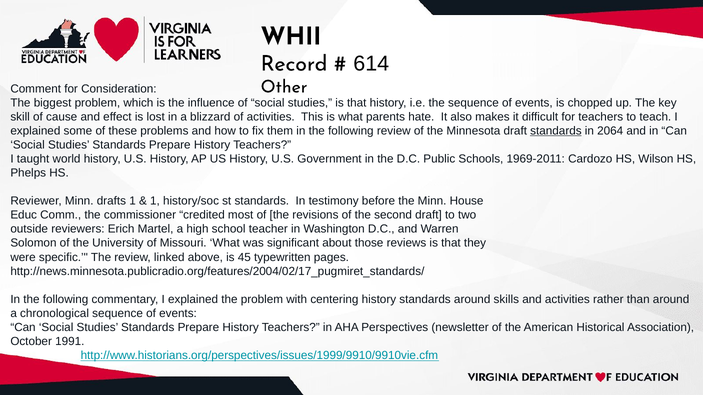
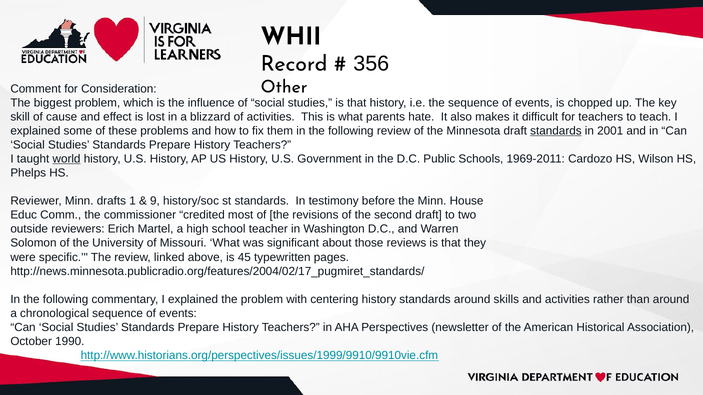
614: 614 -> 356
2064: 2064 -> 2001
world underline: none -> present
1 at (155, 201): 1 -> 9
1991: 1991 -> 1990
